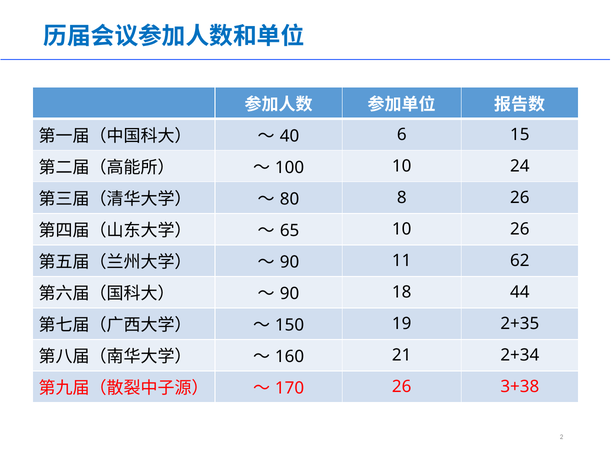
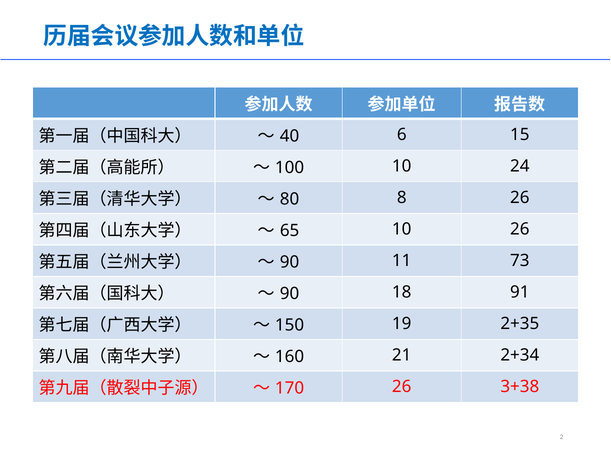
62: 62 -> 73
44: 44 -> 91
